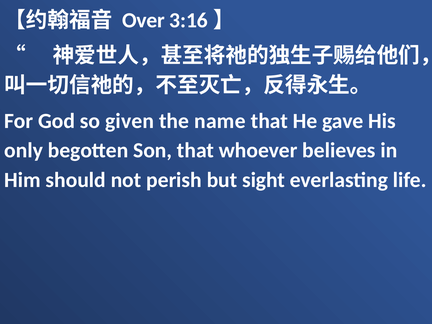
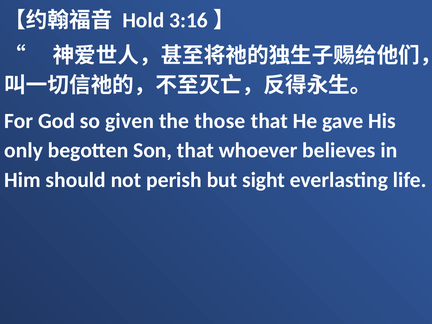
Over: Over -> Hold
name: name -> those
